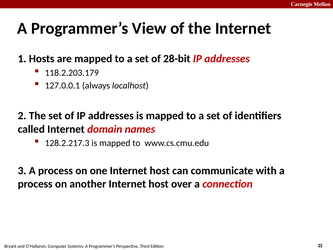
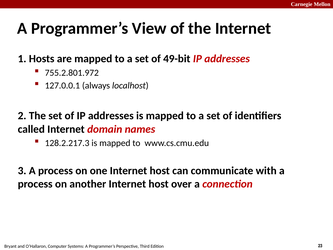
28-bit: 28-bit -> 49-bit
118.2.203.179: 118.2.203.179 -> 755.2.801.972
